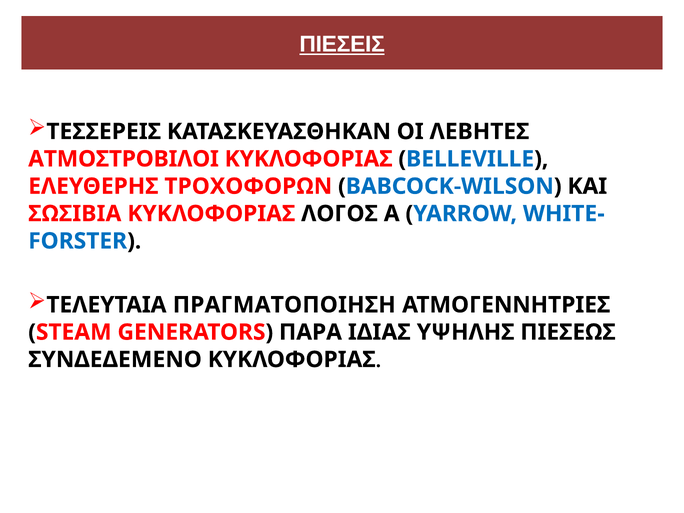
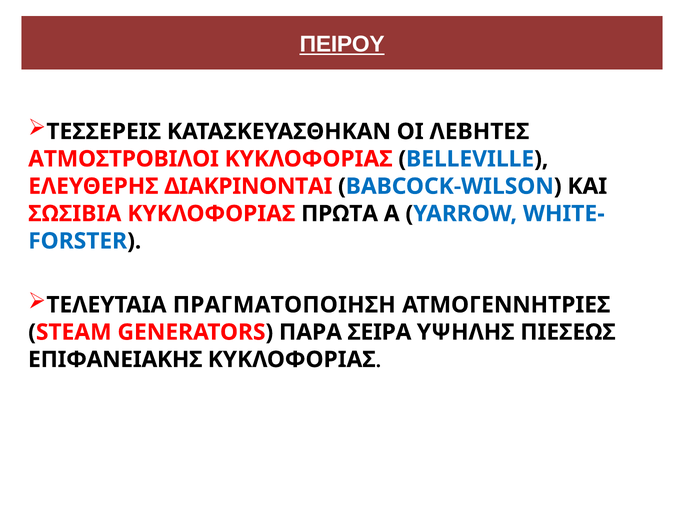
ΠΙΕΣΕΙΣ: ΠΙΕΣΕΙΣ -> ΠΕΙΡΟΥ
ΤΡΟΧΟΦΟΡΩΝ: ΤΡΟΧΟΦΟΡΩΝ -> ΔΙΑΚΡΙΝΟΝΤΑΙ
ΛΟΓΟΣ: ΛΟΓΟΣ -> ΠΡΩΤΑ
ΙΔΙΑΣ: ΙΔΙΑΣ -> ΣΕΙΡΑ
ΣΥΝΔΕΔΕΜΕΝΟ: ΣΥΝΔΕΔΕΜΕΝΟ -> ΕΠΙΦΑΝΕΙΑΚΗΣ
